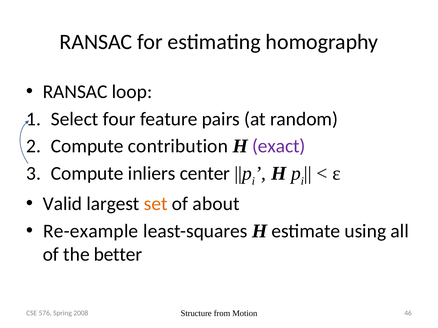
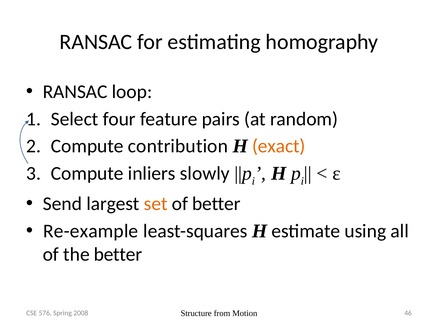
exact colour: purple -> orange
center: center -> slowly
Valid: Valid -> Send
of about: about -> better
